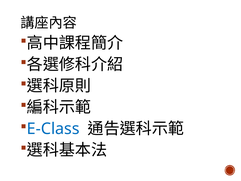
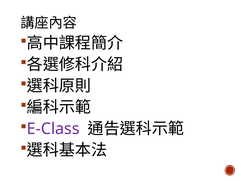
E-Class colour: blue -> purple
